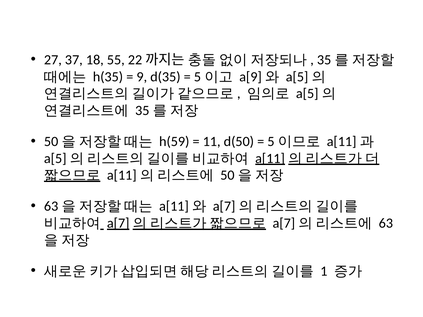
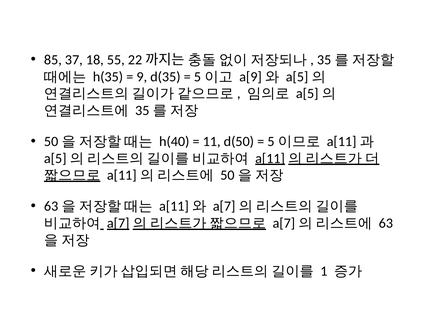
27: 27 -> 85
h(59: h(59 -> h(40
